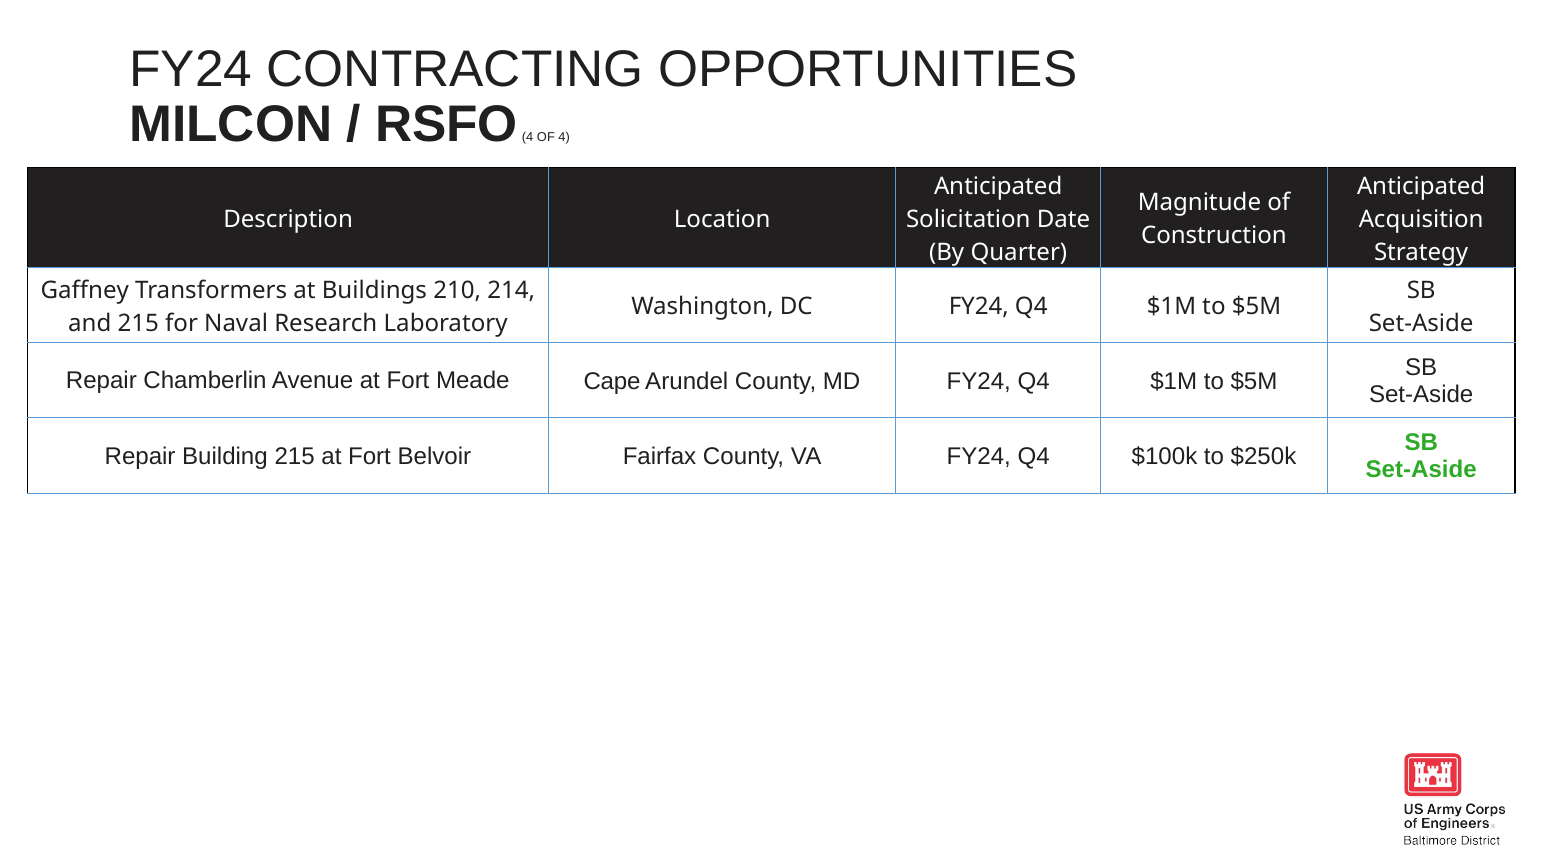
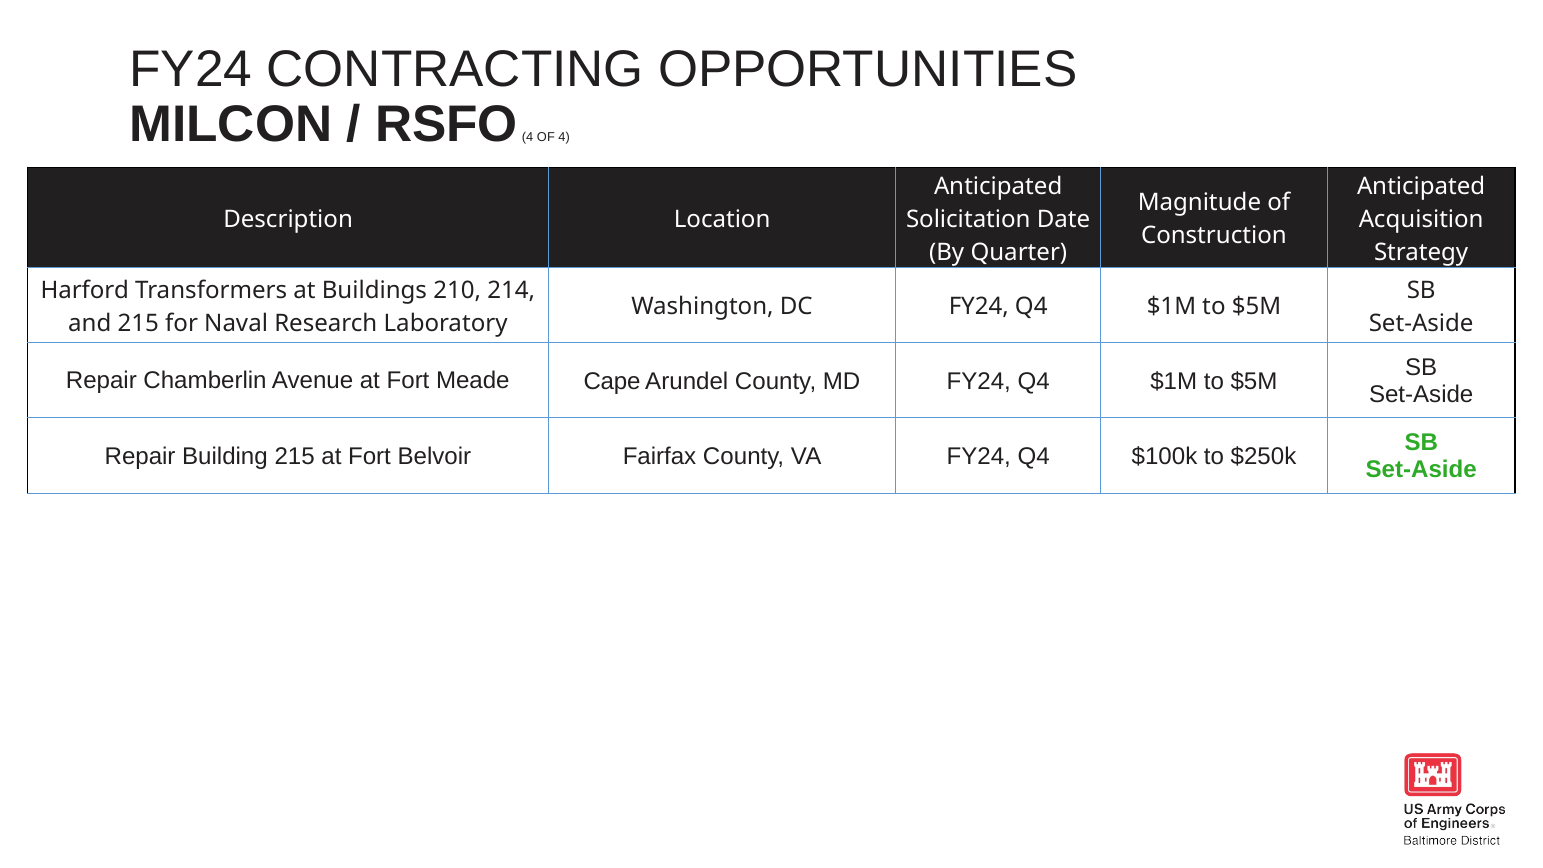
Gaffney: Gaffney -> Harford
